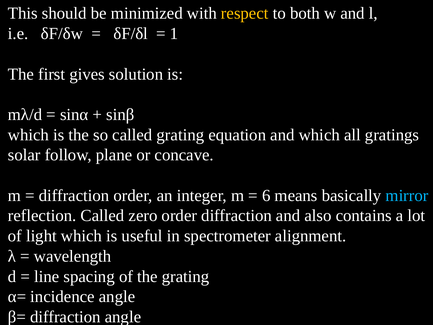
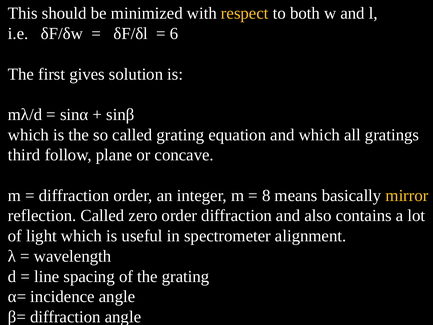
1: 1 -> 6
solar: solar -> third
6: 6 -> 8
mirror colour: light blue -> yellow
